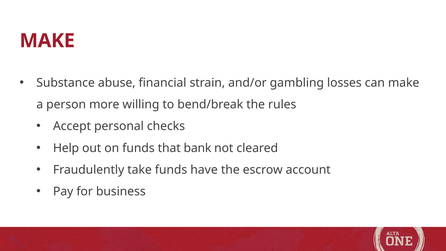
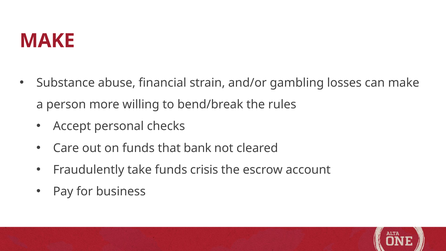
Help: Help -> Care
have: have -> crisis
